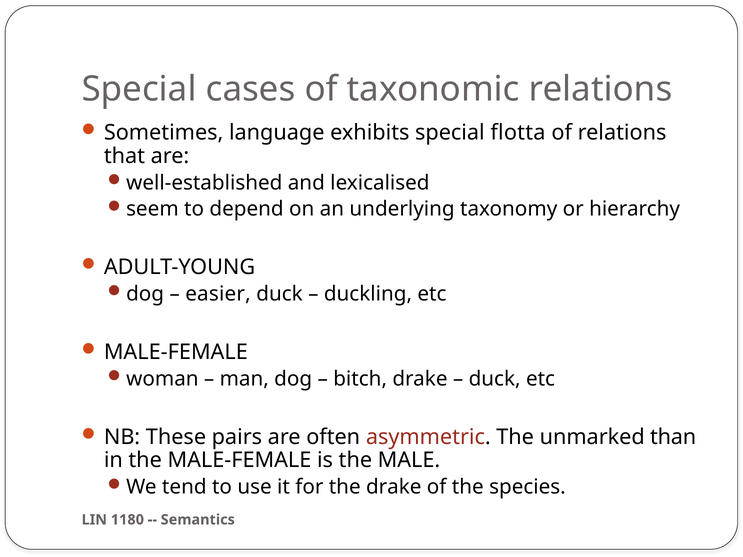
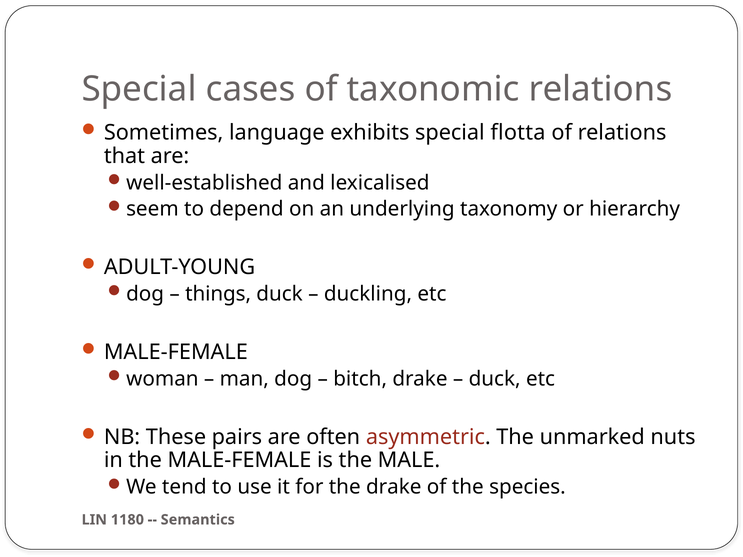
easier: easier -> things
than: than -> nuts
